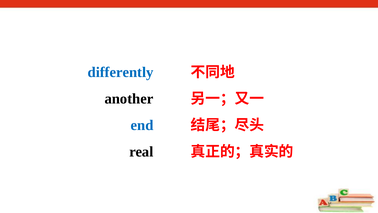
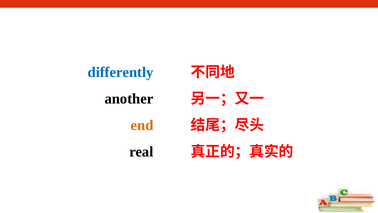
end colour: blue -> orange
